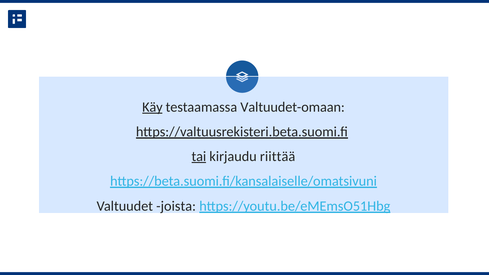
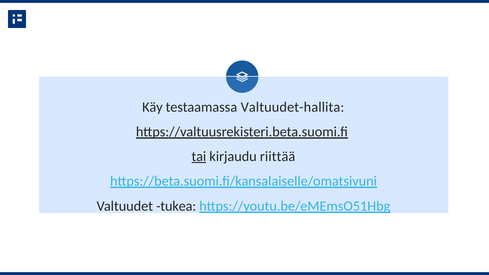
Käy underline: present -> none
Valtuudet-omaan: Valtuudet-omaan -> Valtuudet-hallita
joista: joista -> tukea
